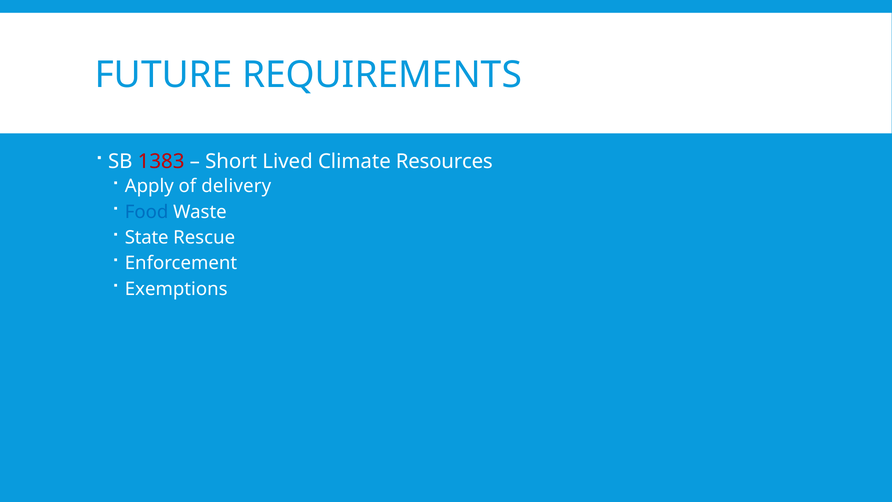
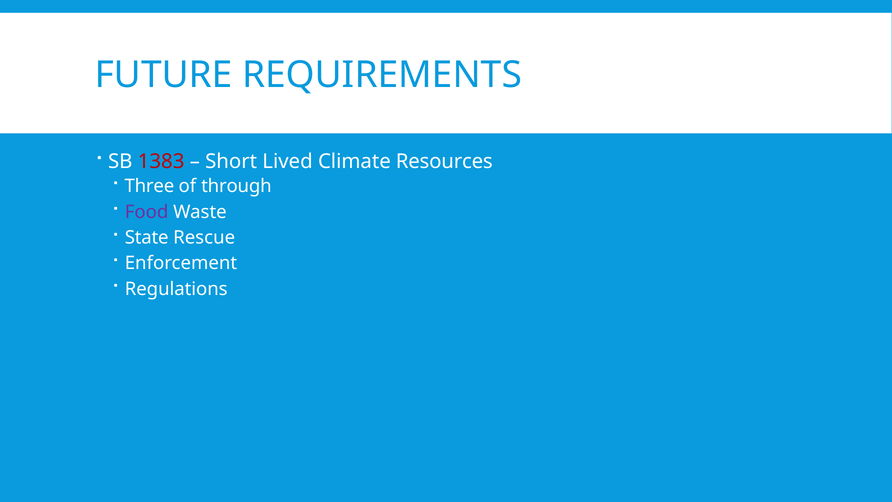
Apply: Apply -> Three
delivery: delivery -> through
Food colour: blue -> purple
Exemptions: Exemptions -> Regulations
